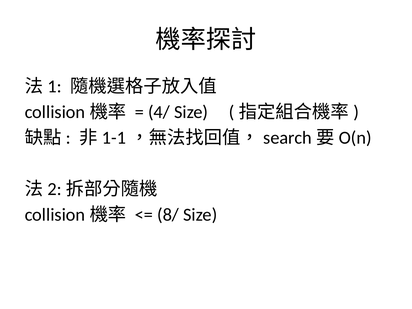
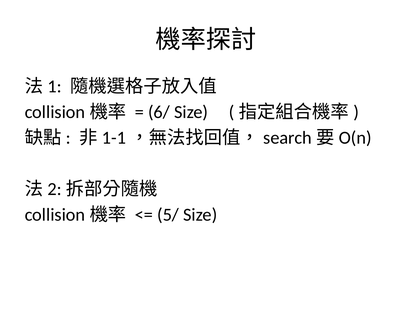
4/: 4/ -> 6/
8/: 8/ -> 5/
